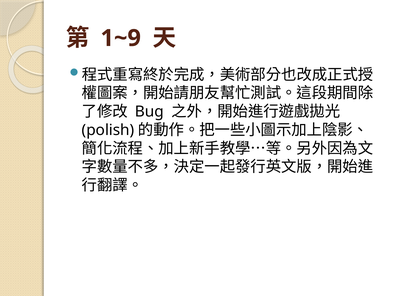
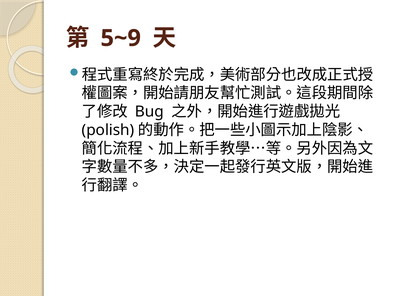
1~9: 1~9 -> 5~9
